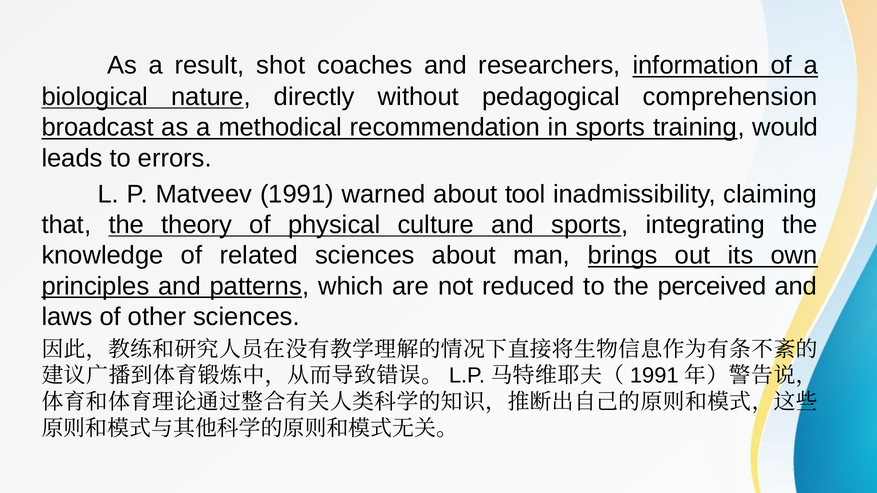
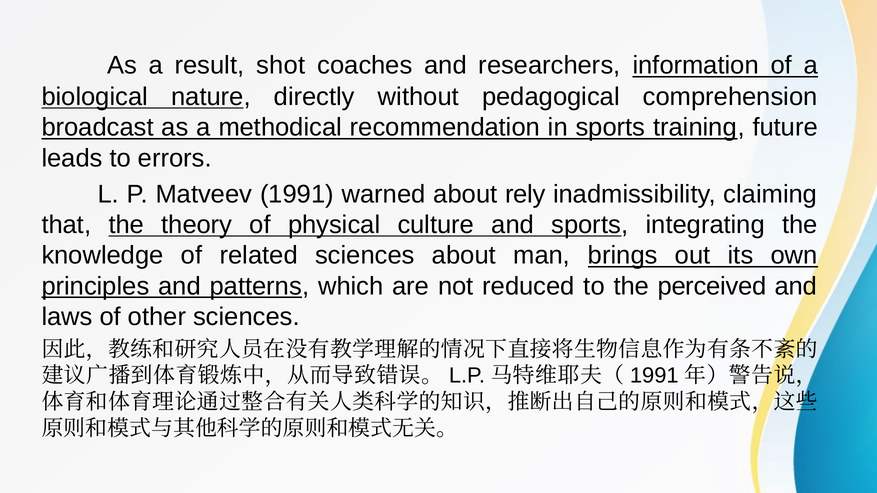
would: would -> future
tool: tool -> rely
